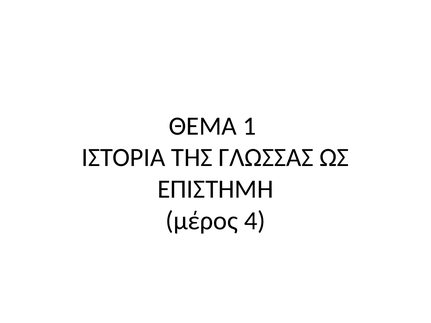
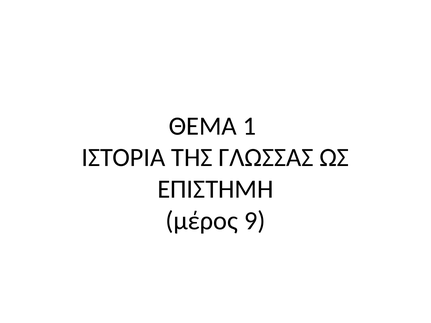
4: 4 -> 9
